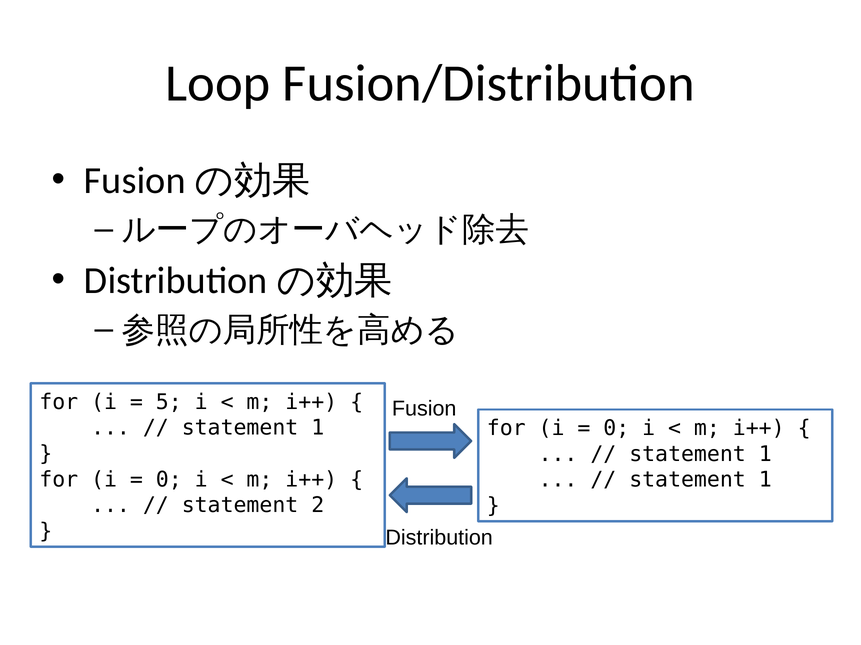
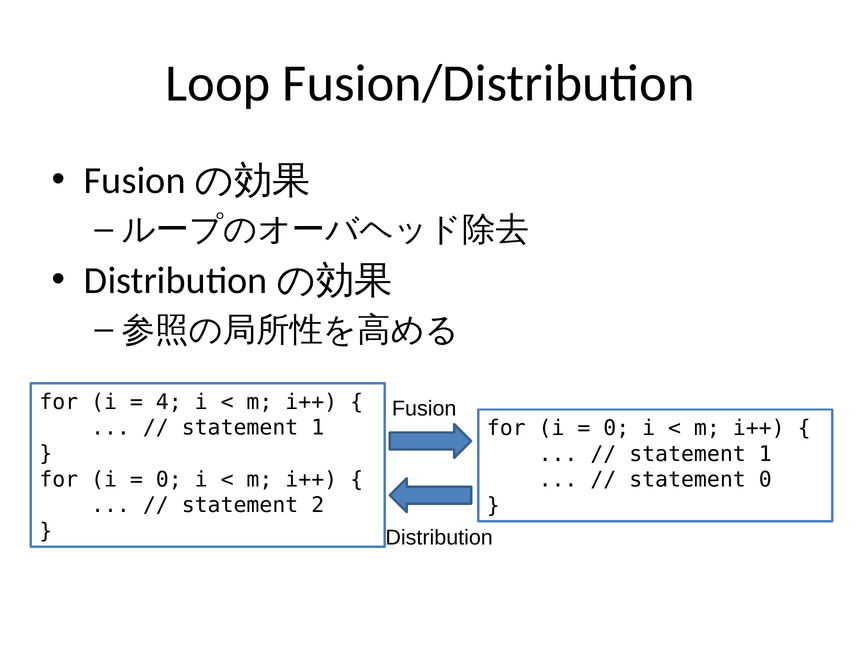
5: 5 -> 4
1 at (765, 480): 1 -> 0
